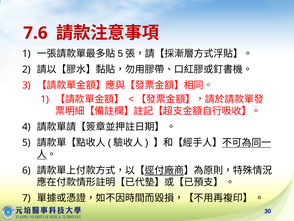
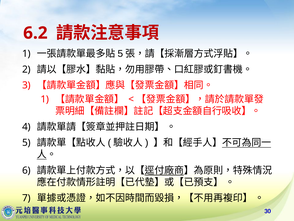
7.6: 7.6 -> 6.2
